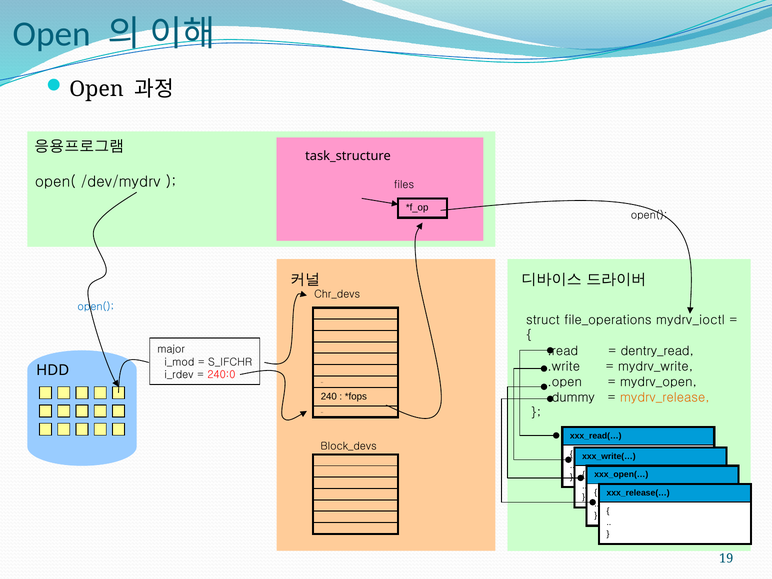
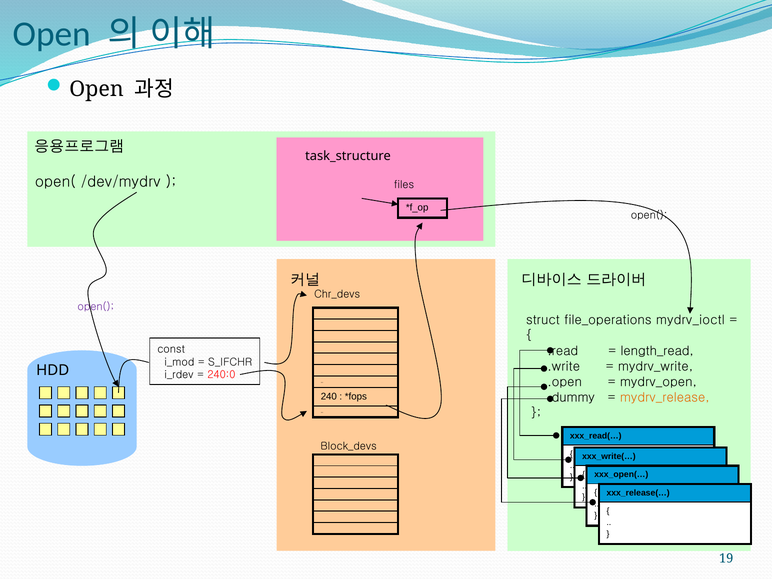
open( at (96, 306) colour: blue -> purple
major: major -> const
dentry_read: dentry_read -> length_read
